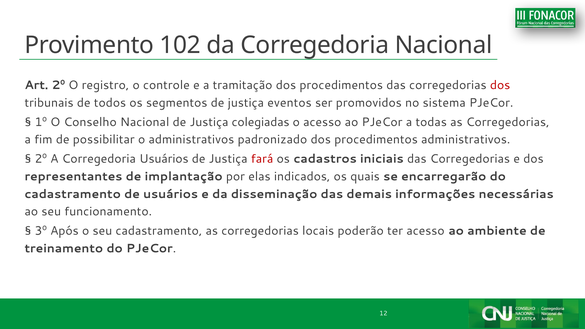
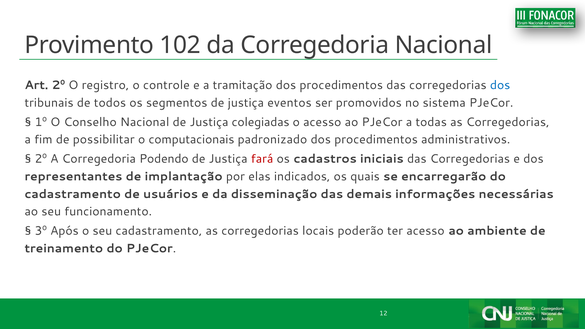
dos at (500, 85) colour: red -> blue
o administrativos: administrativos -> computacionais
Corregedoria Usuários: Usuários -> Podendo
